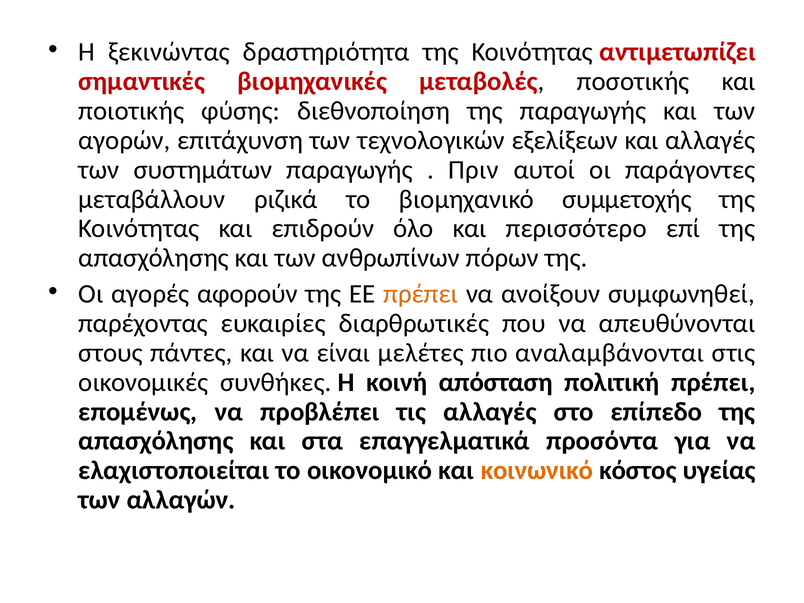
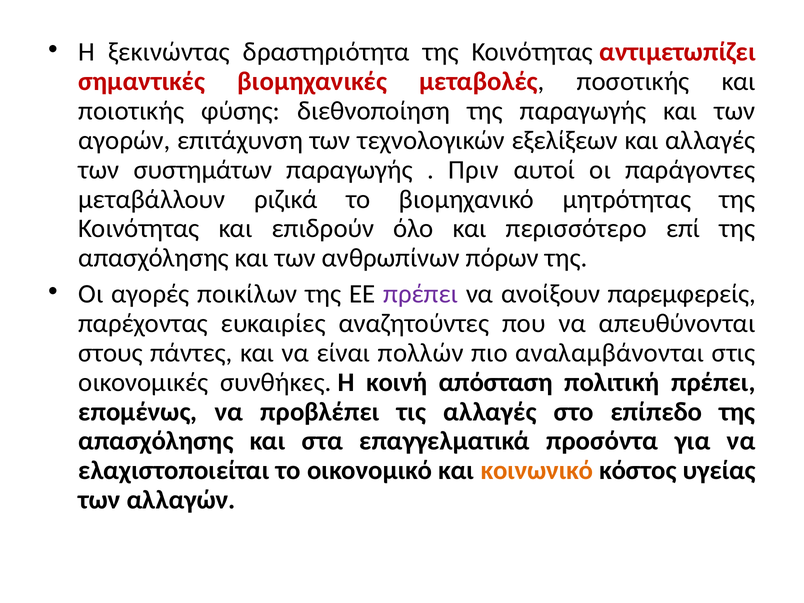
συμμετοχής: συμμετοχής -> μητρότητας
αφορούν: αφορούν -> ποικίλων
πρέπει at (421, 294) colour: orange -> purple
συμφωνηθεί: συμφωνηθεί -> παρεμφερείς
διαρθρωτικές: διαρθρωτικές -> αναζητούντες
μελέτες: μελέτες -> πολλών
